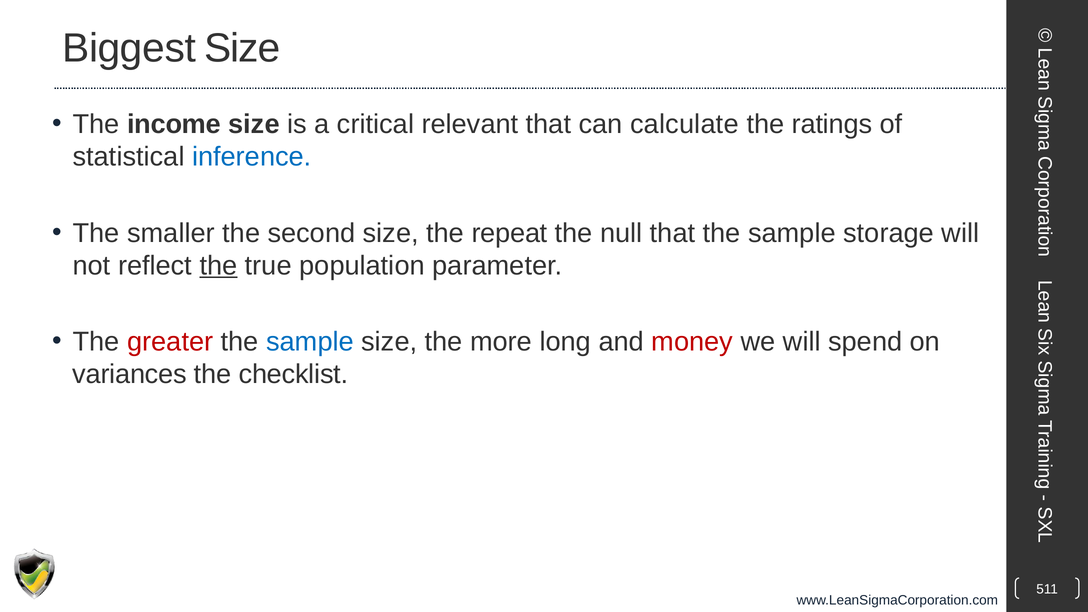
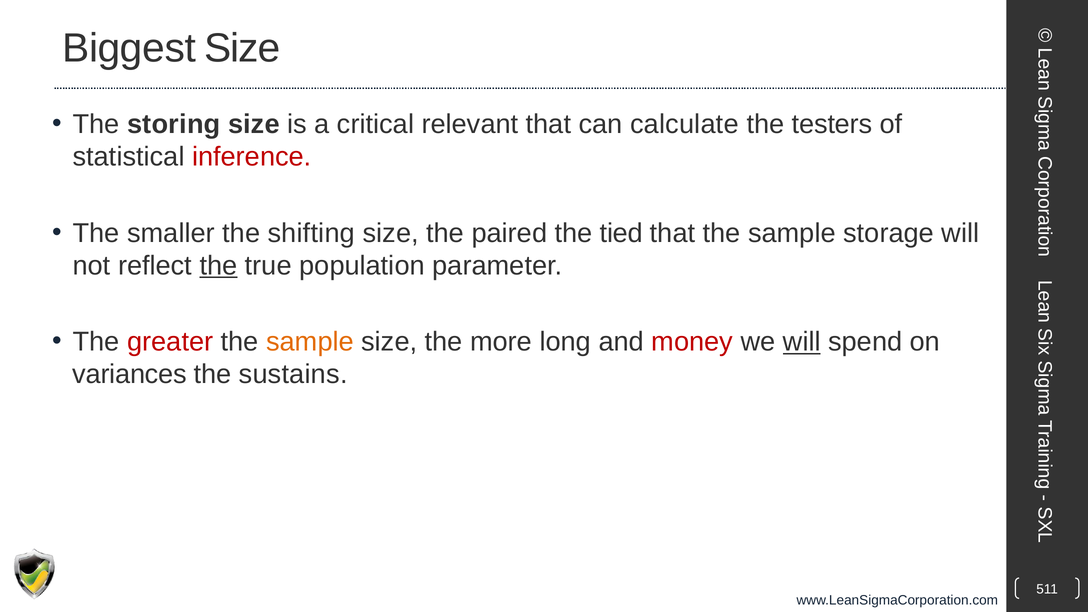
income: income -> storing
ratings: ratings -> testers
inference colour: blue -> red
second: second -> shifting
repeat: repeat -> paired
null: null -> tied
sample at (310, 342) colour: blue -> orange
will at (802, 342) underline: none -> present
checklist: checklist -> sustains
